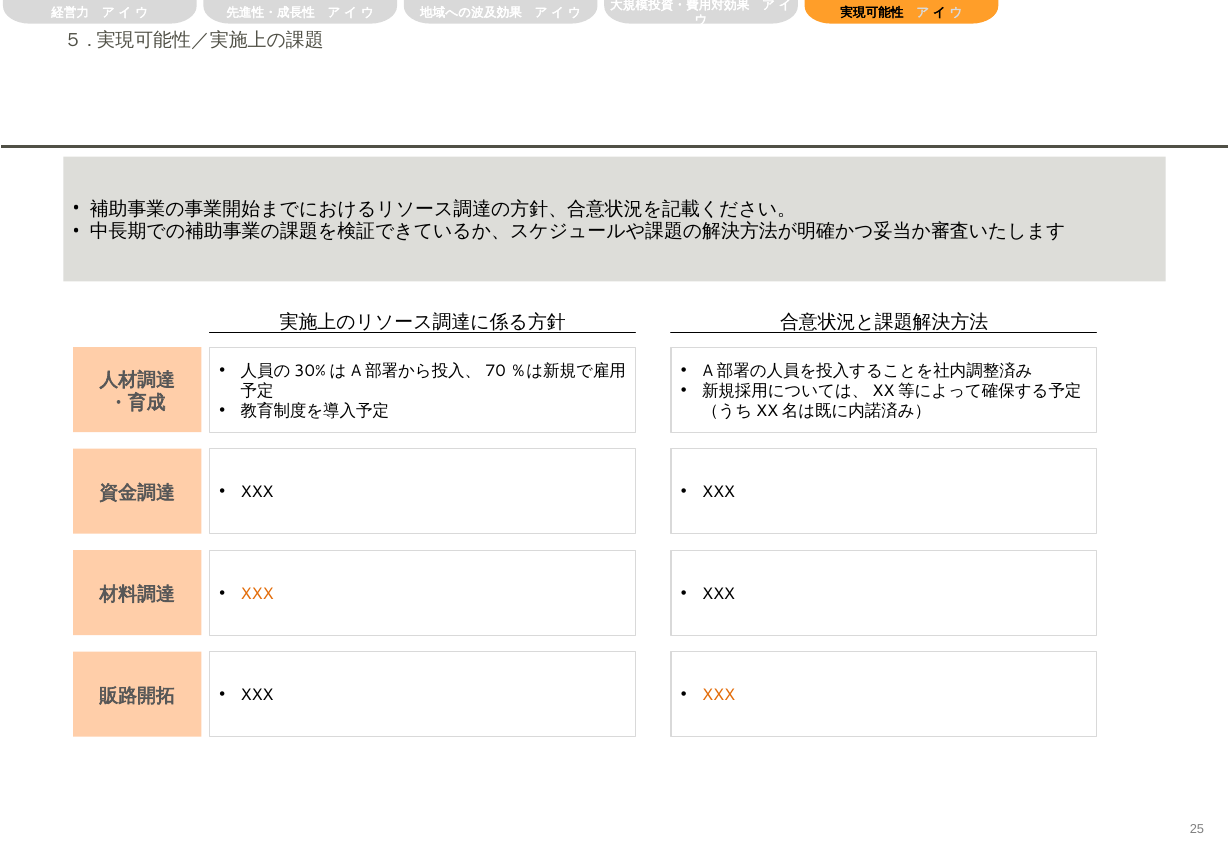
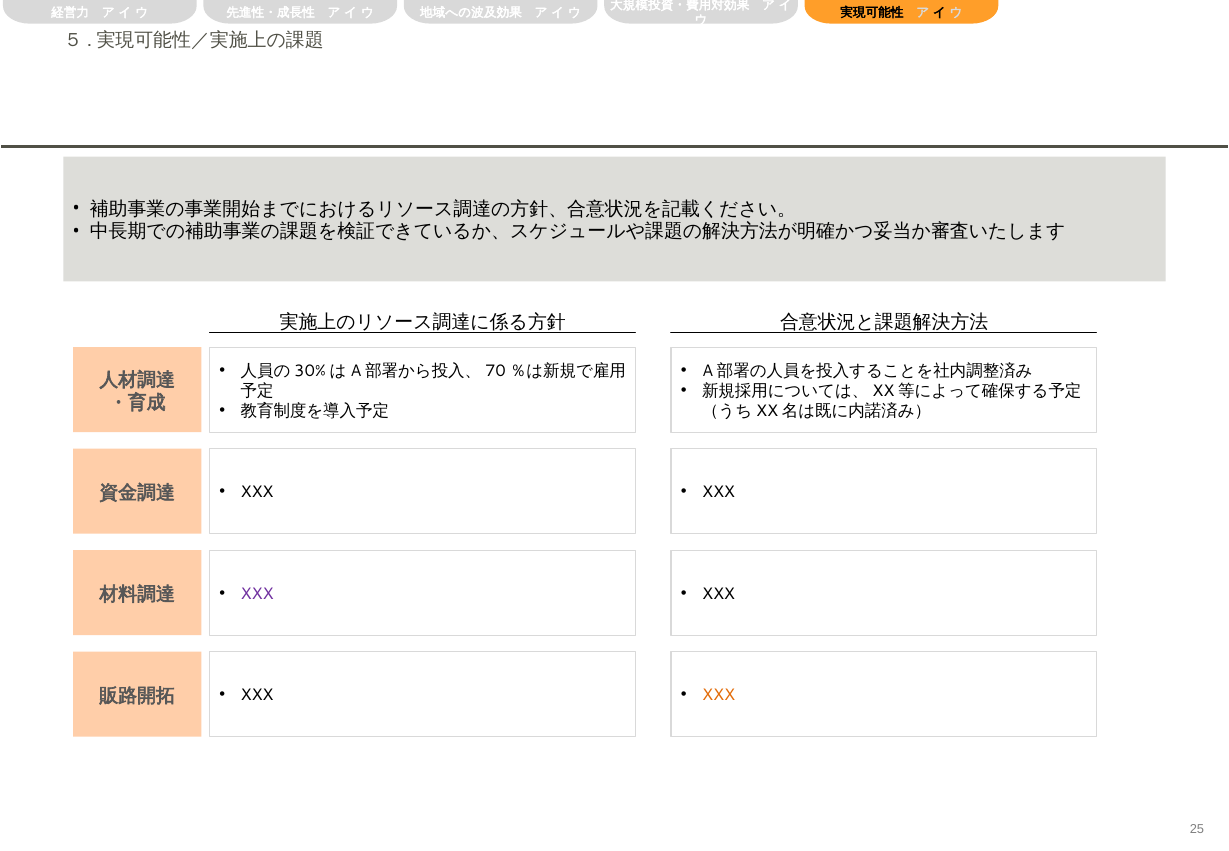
XXX at (257, 594) colour: orange -> purple
